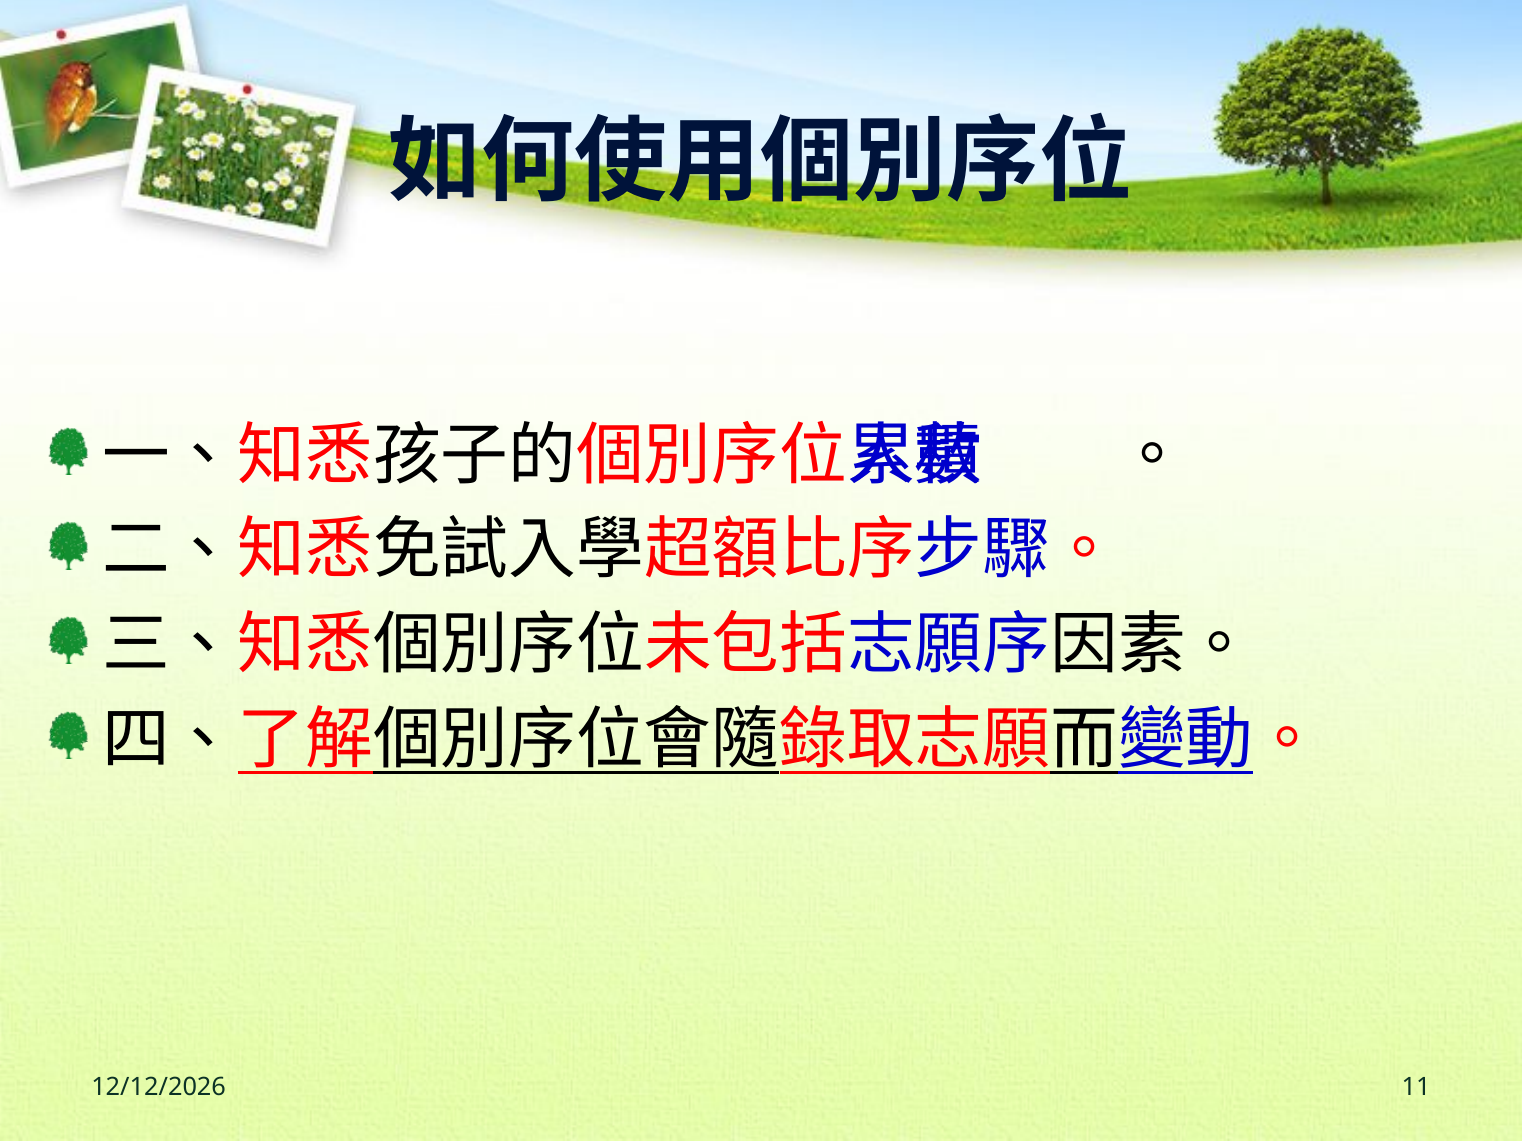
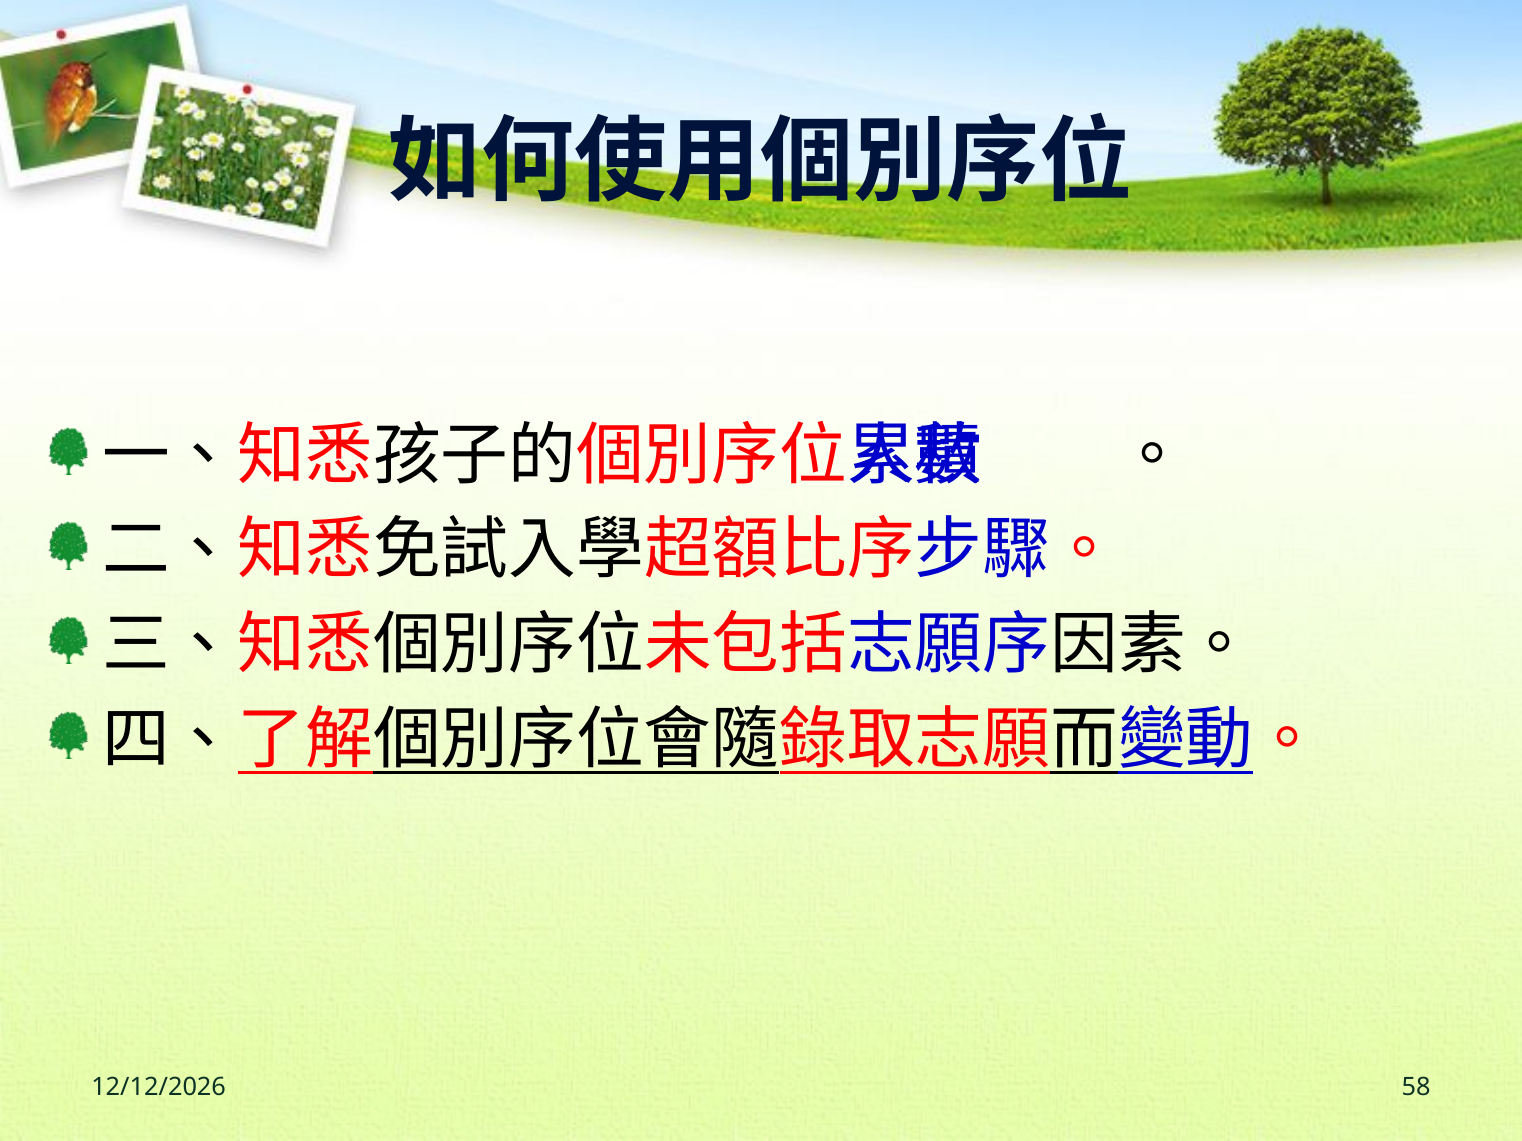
11: 11 -> 58
